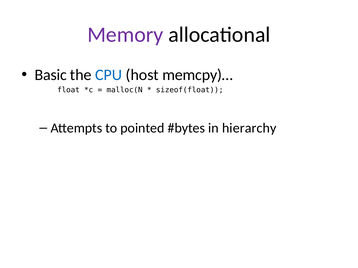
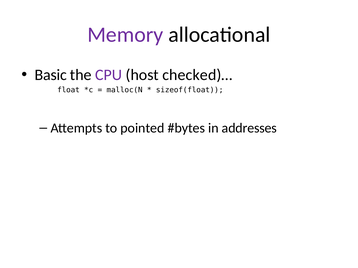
CPU colour: blue -> purple
memcpy)…: memcpy)… -> checked)…
hierarchy: hierarchy -> addresses
